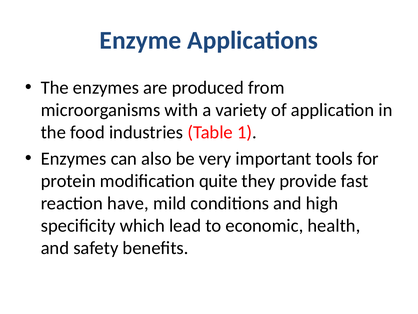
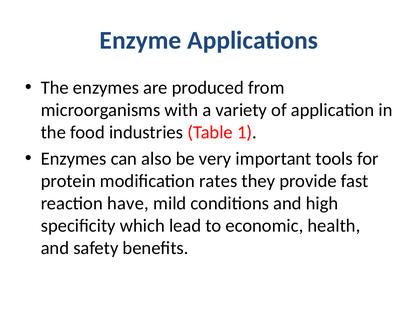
quite: quite -> rates
